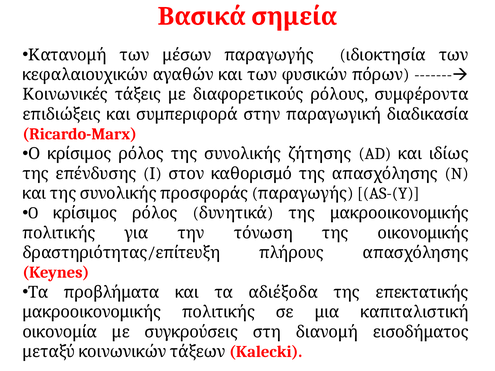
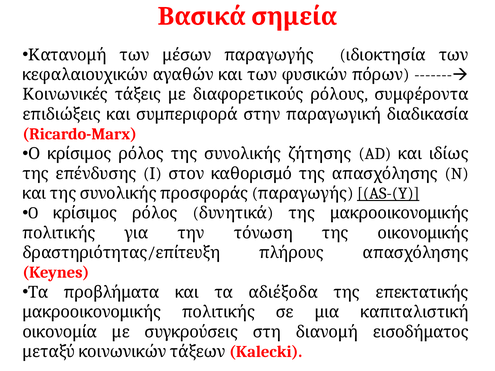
AS-(Y underline: none -> present
